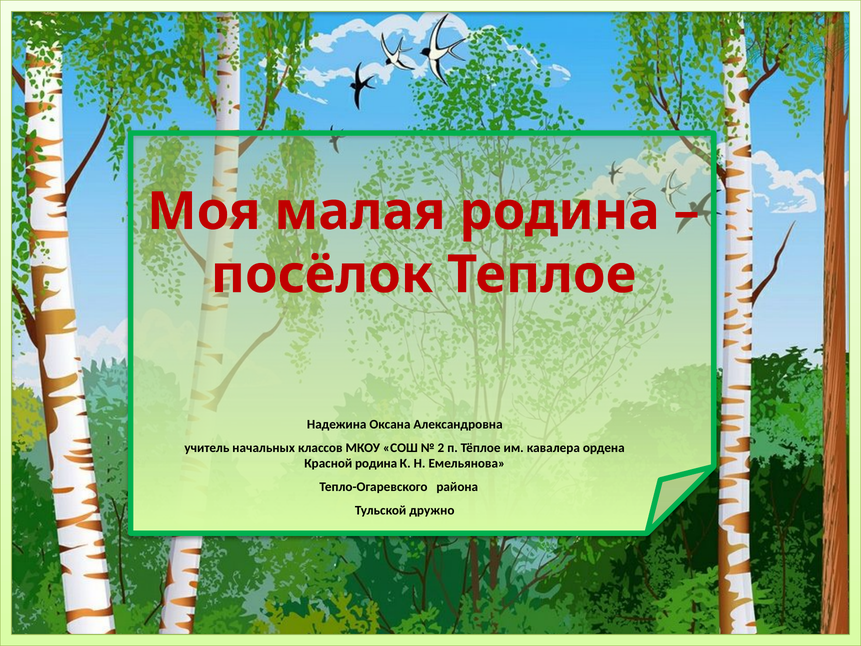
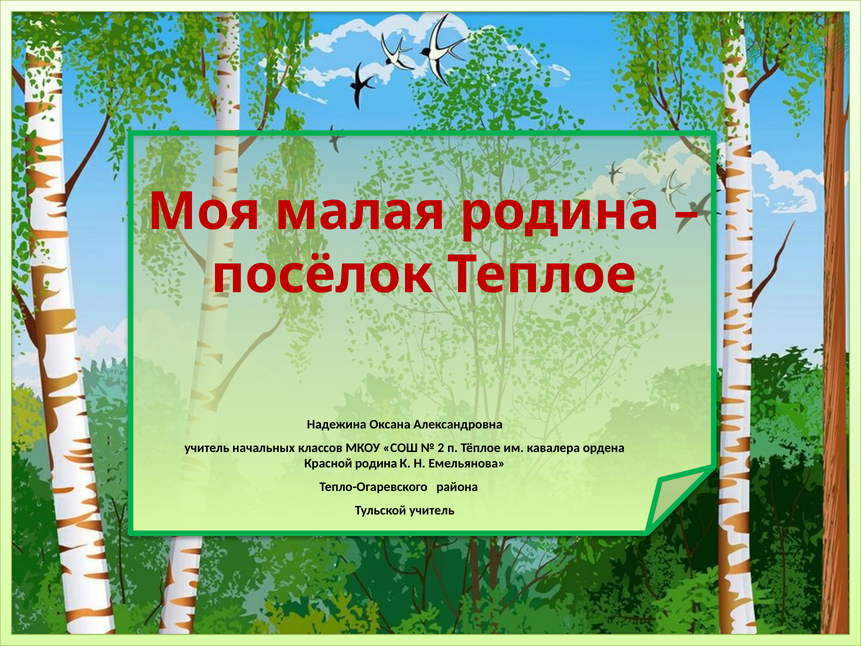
Тульской дружно: дружно -> учитель
